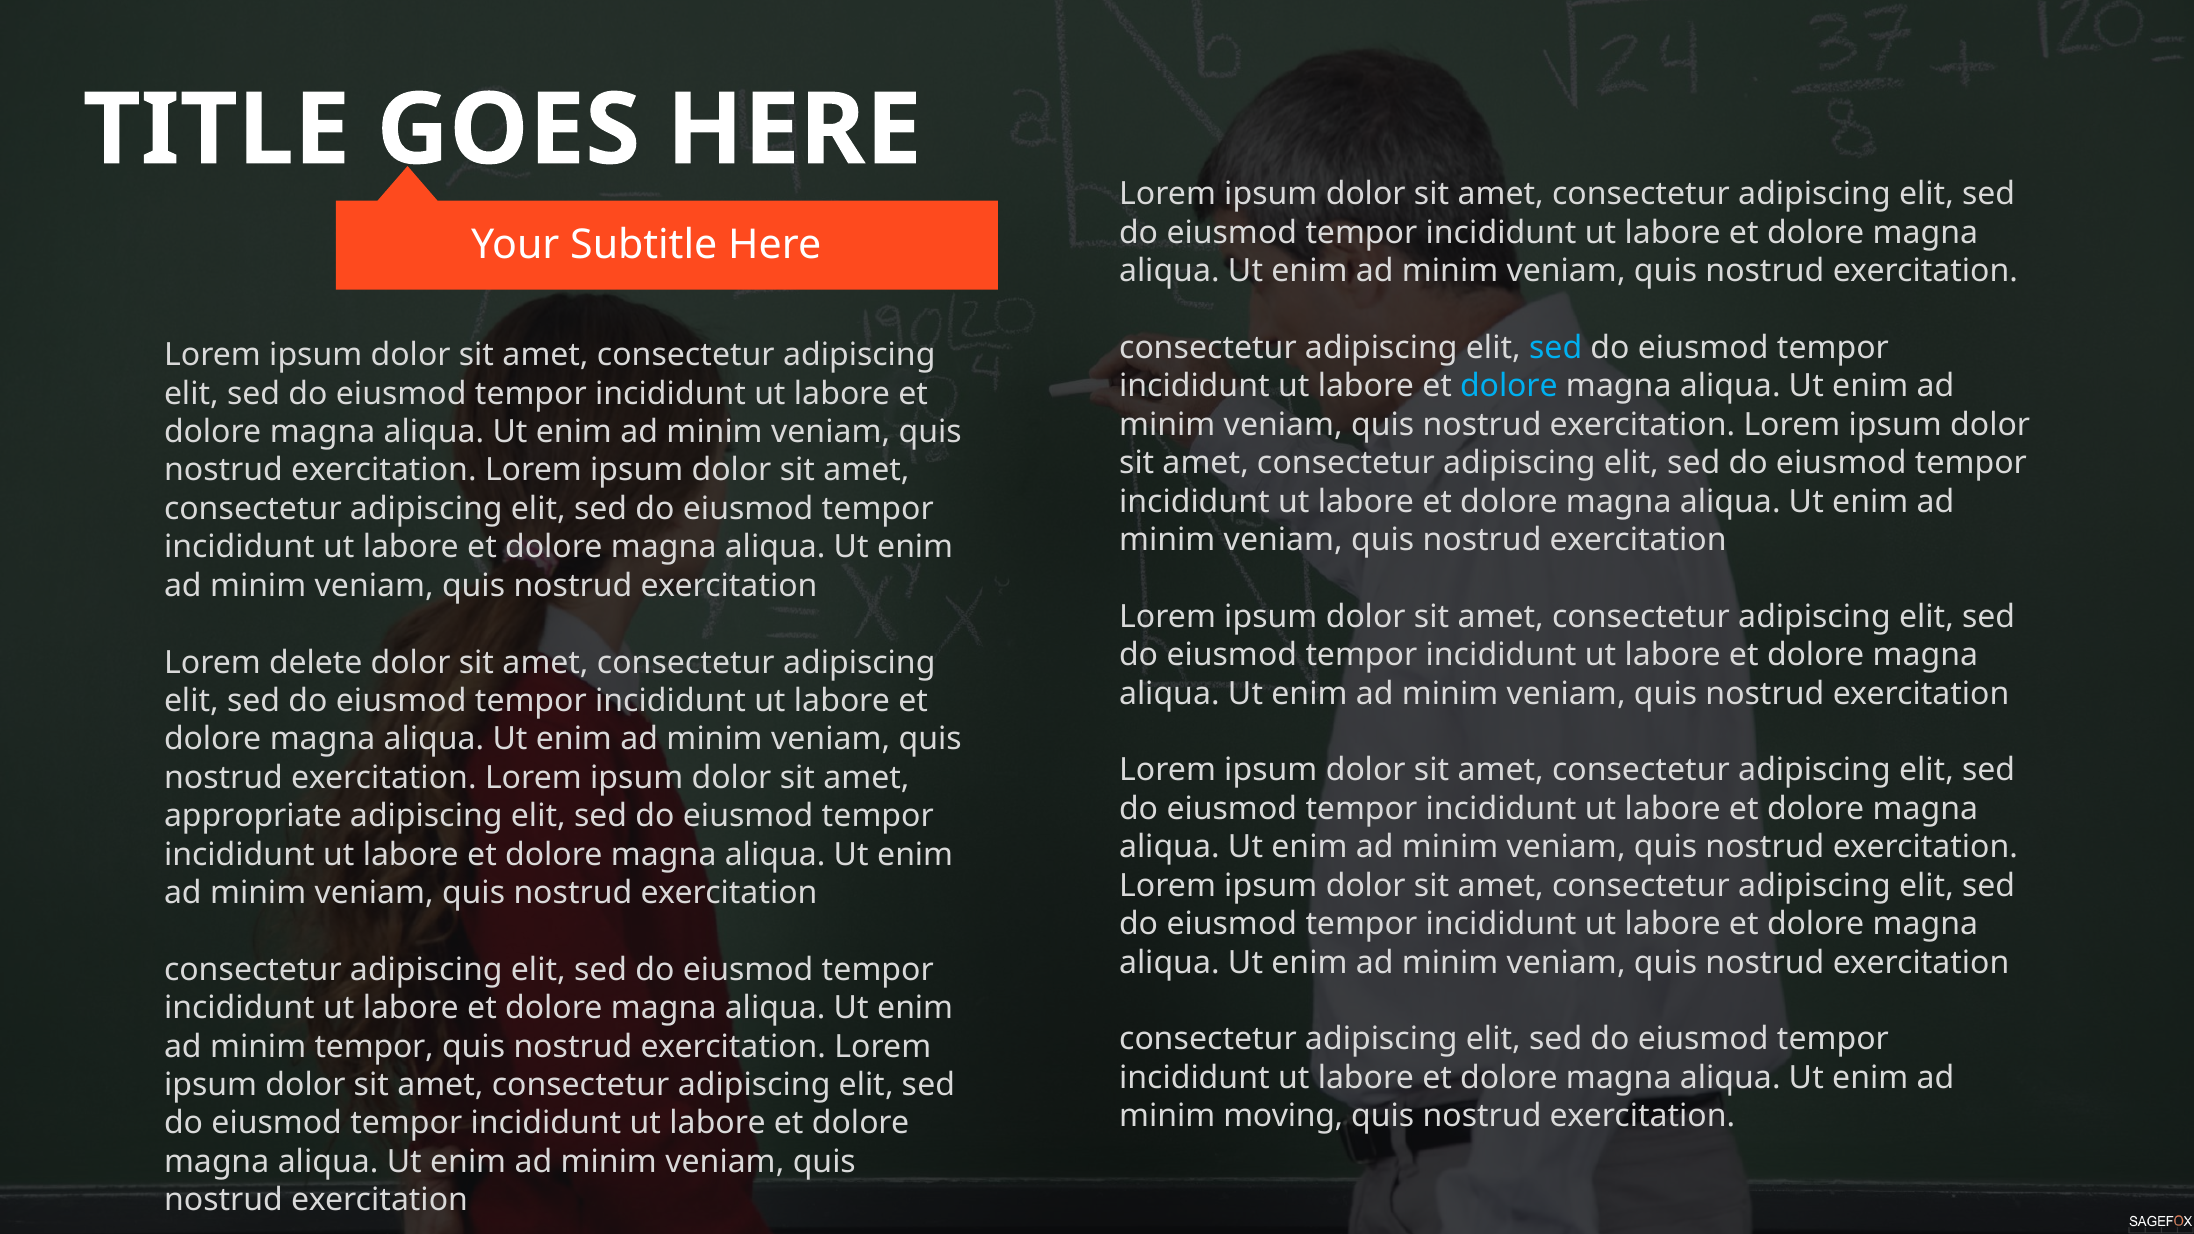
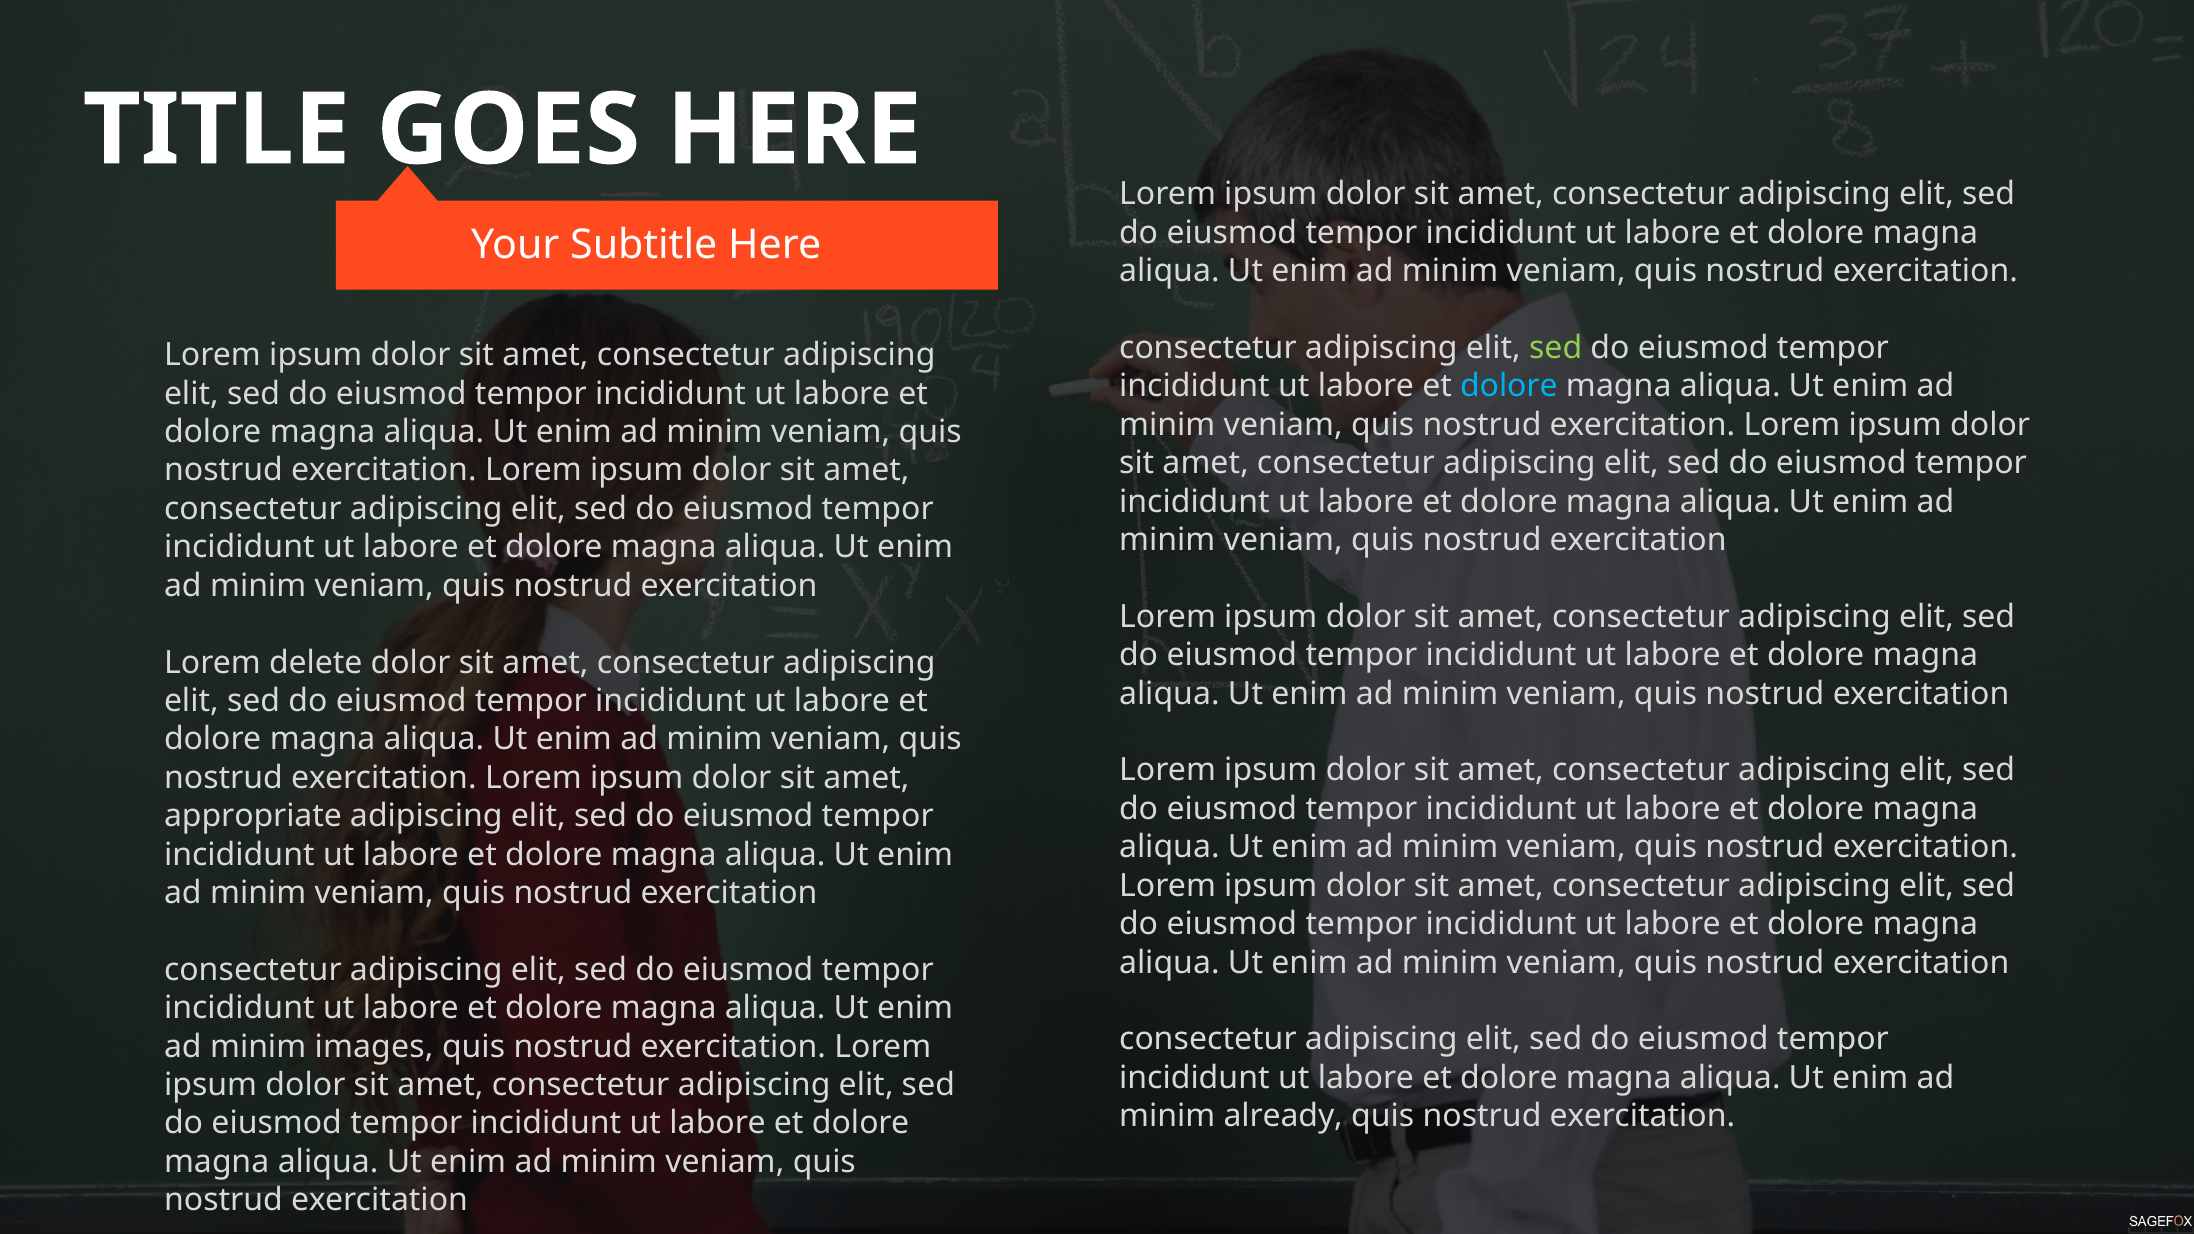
sed at (1556, 348) colour: light blue -> light green
minim tempor: tempor -> images
moving: moving -> already
